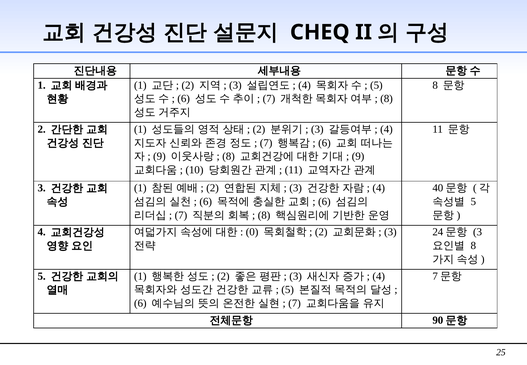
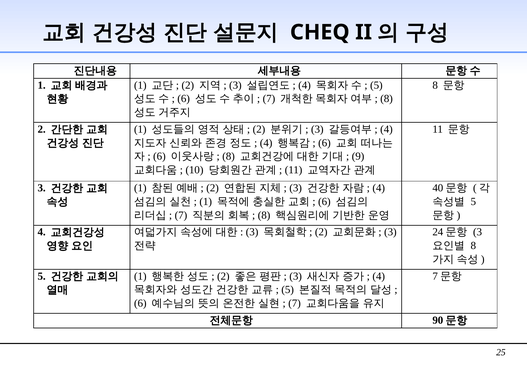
7 at (266, 143): 7 -> 4
9 at (159, 156): 9 -> 6
6 at (206, 201): 6 -> 1
0 at (252, 232): 0 -> 3
